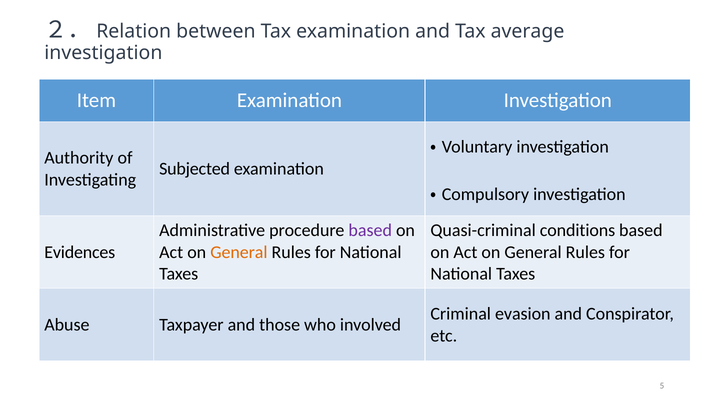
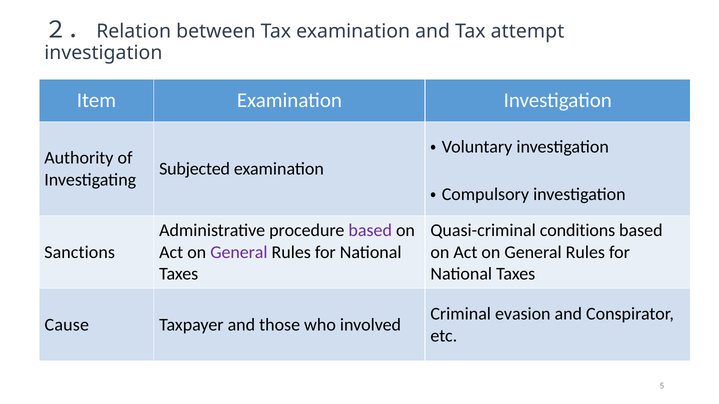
average: average -> attempt
Evidences: Evidences -> Sanctions
General at (239, 252) colour: orange -> purple
Abuse: Abuse -> Cause
